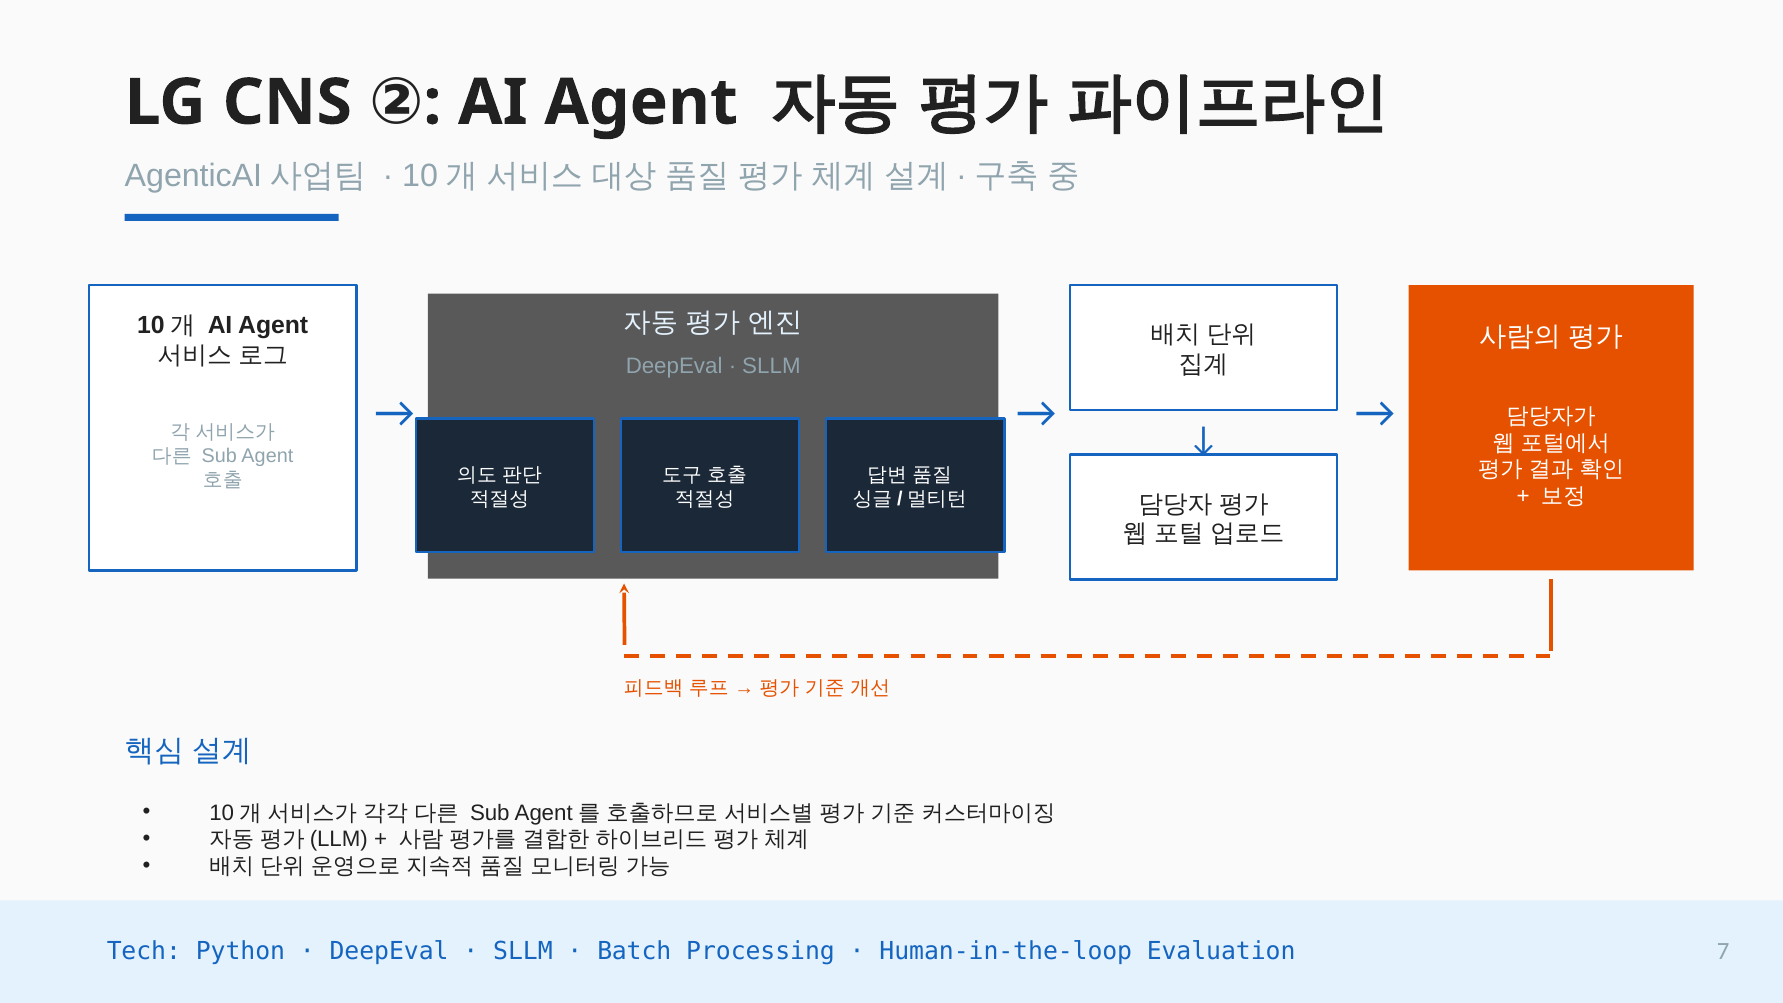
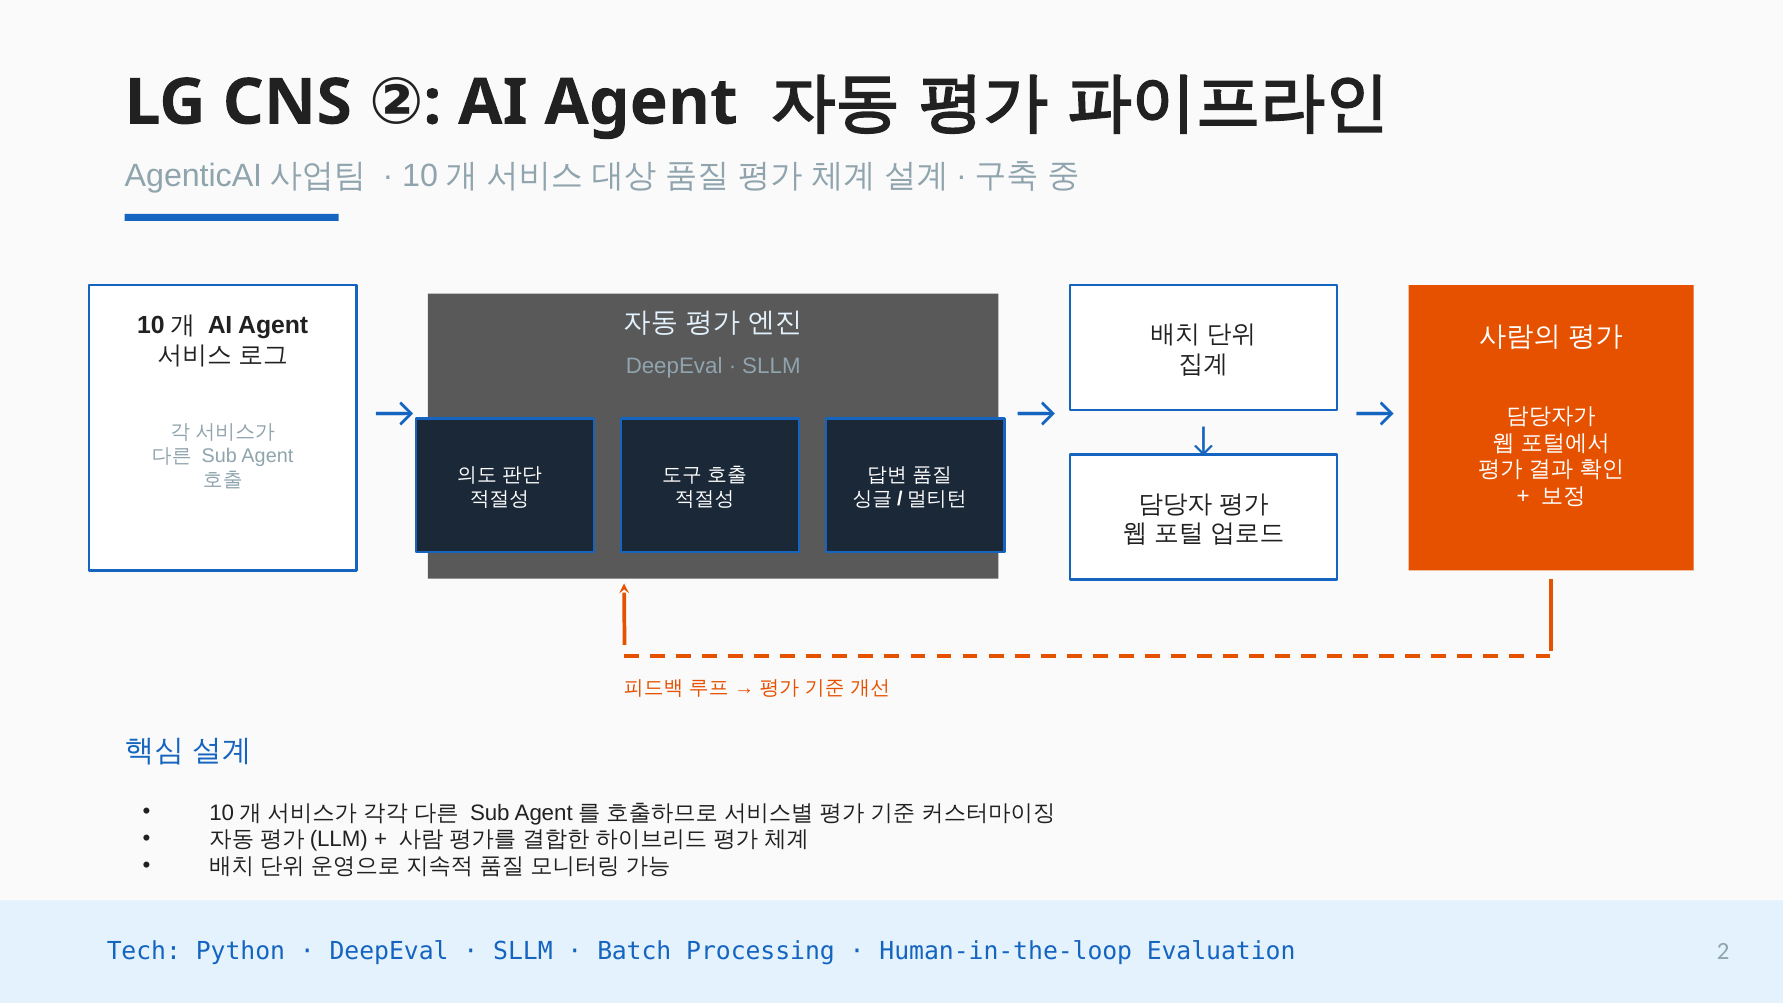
7: 7 -> 2
